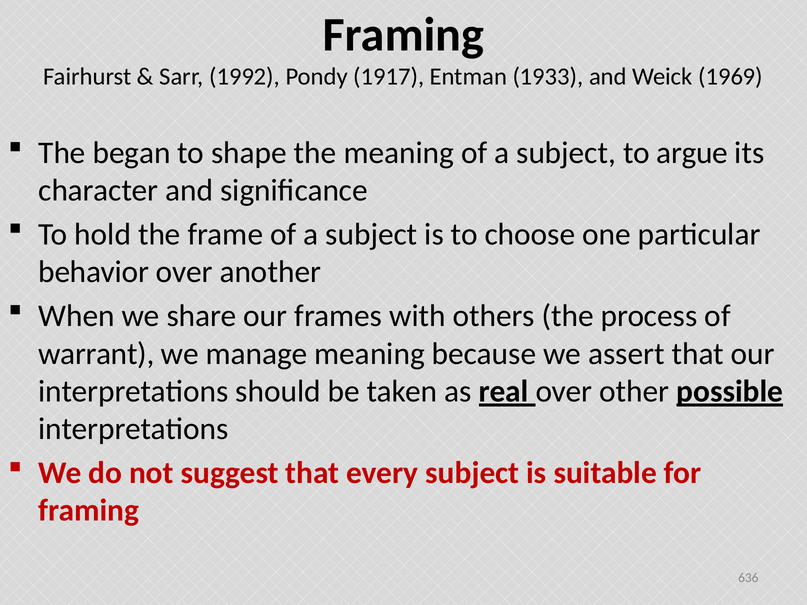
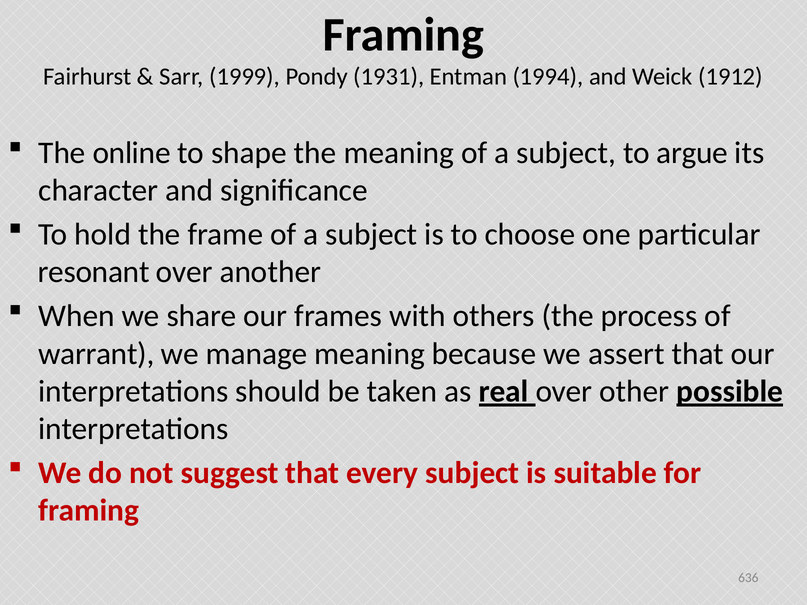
1992: 1992 -> 1999
1917: 1917 -> 1931
1933: 1933 -> 1994
1969: 1969 -> 1912
began: began -> online
behavior: behavior -> resonant
